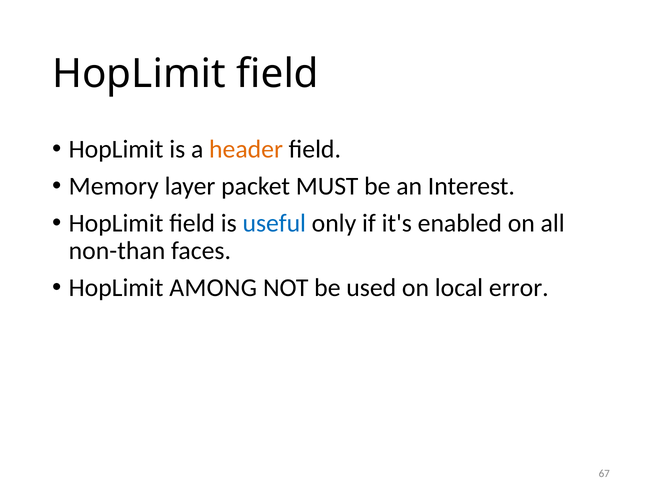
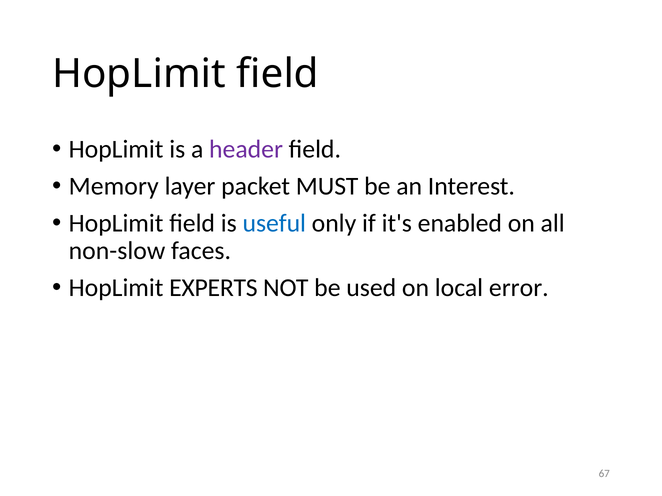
header colour: orange -> purple
non-than: non-than -> non-slow
AMONG: AMONG -> EXPERTS
